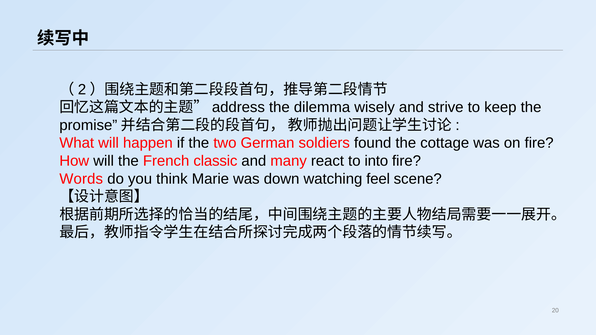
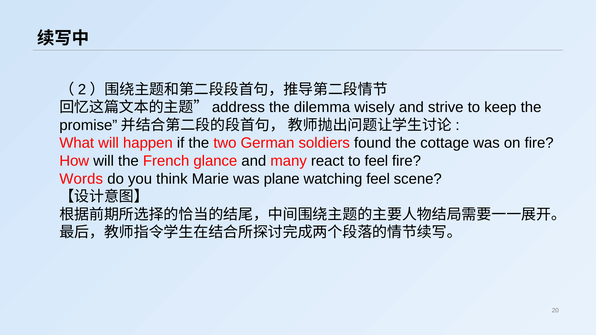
classic: classic -> glance
to into: into -> feel
down: down -> plane
